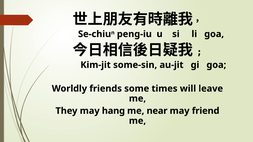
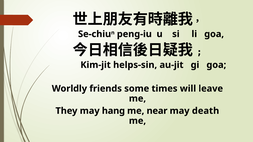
some-sin: some-sin -> helps-sin
friend: friend -> death
